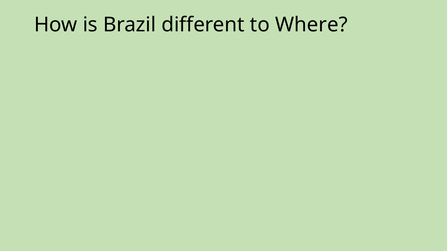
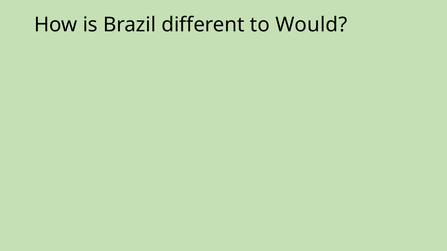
Where: Where -> Would
